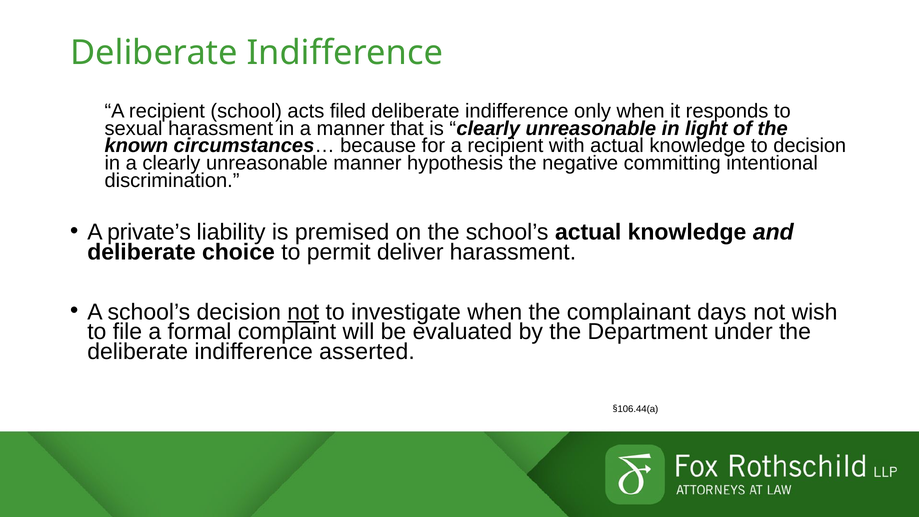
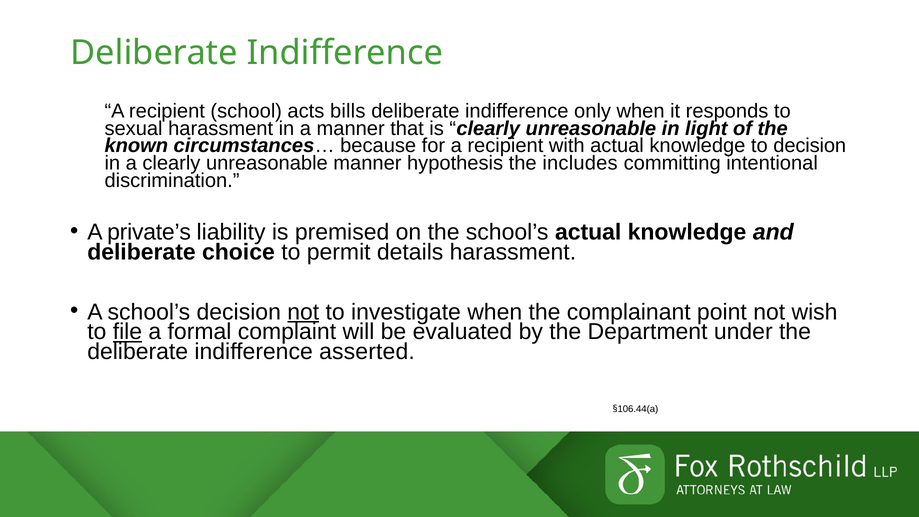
filed: filed -> bills
negative: negative -> includes
deliver: deliver -> details
days: days -> point
file underline: none -> present
